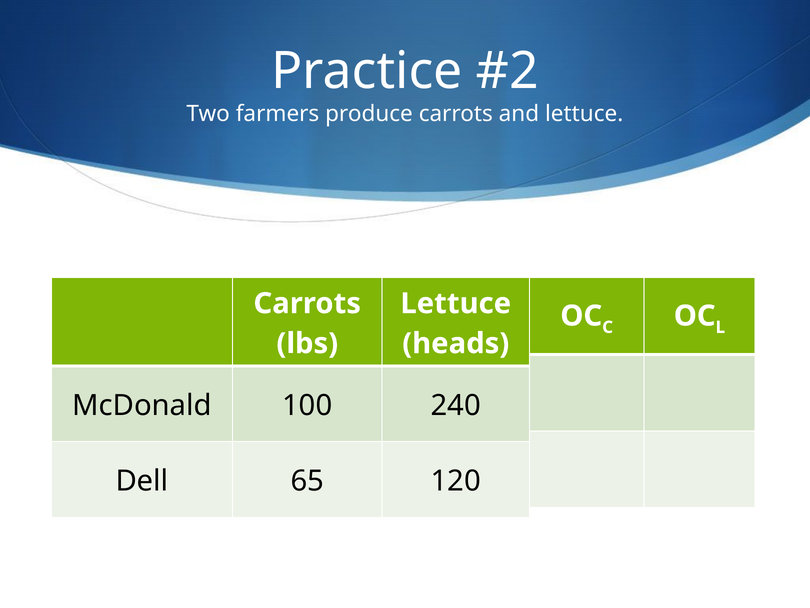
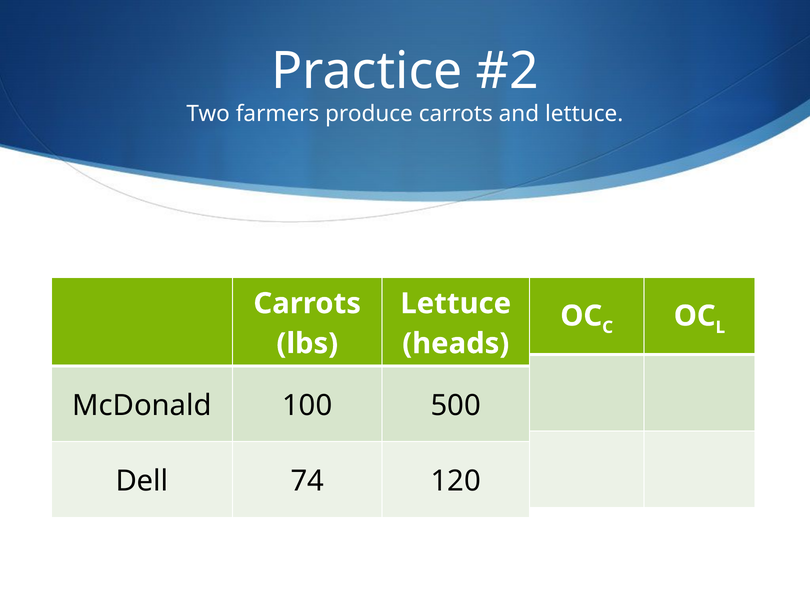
240: 240 -> 500
65: 65 -> 74
